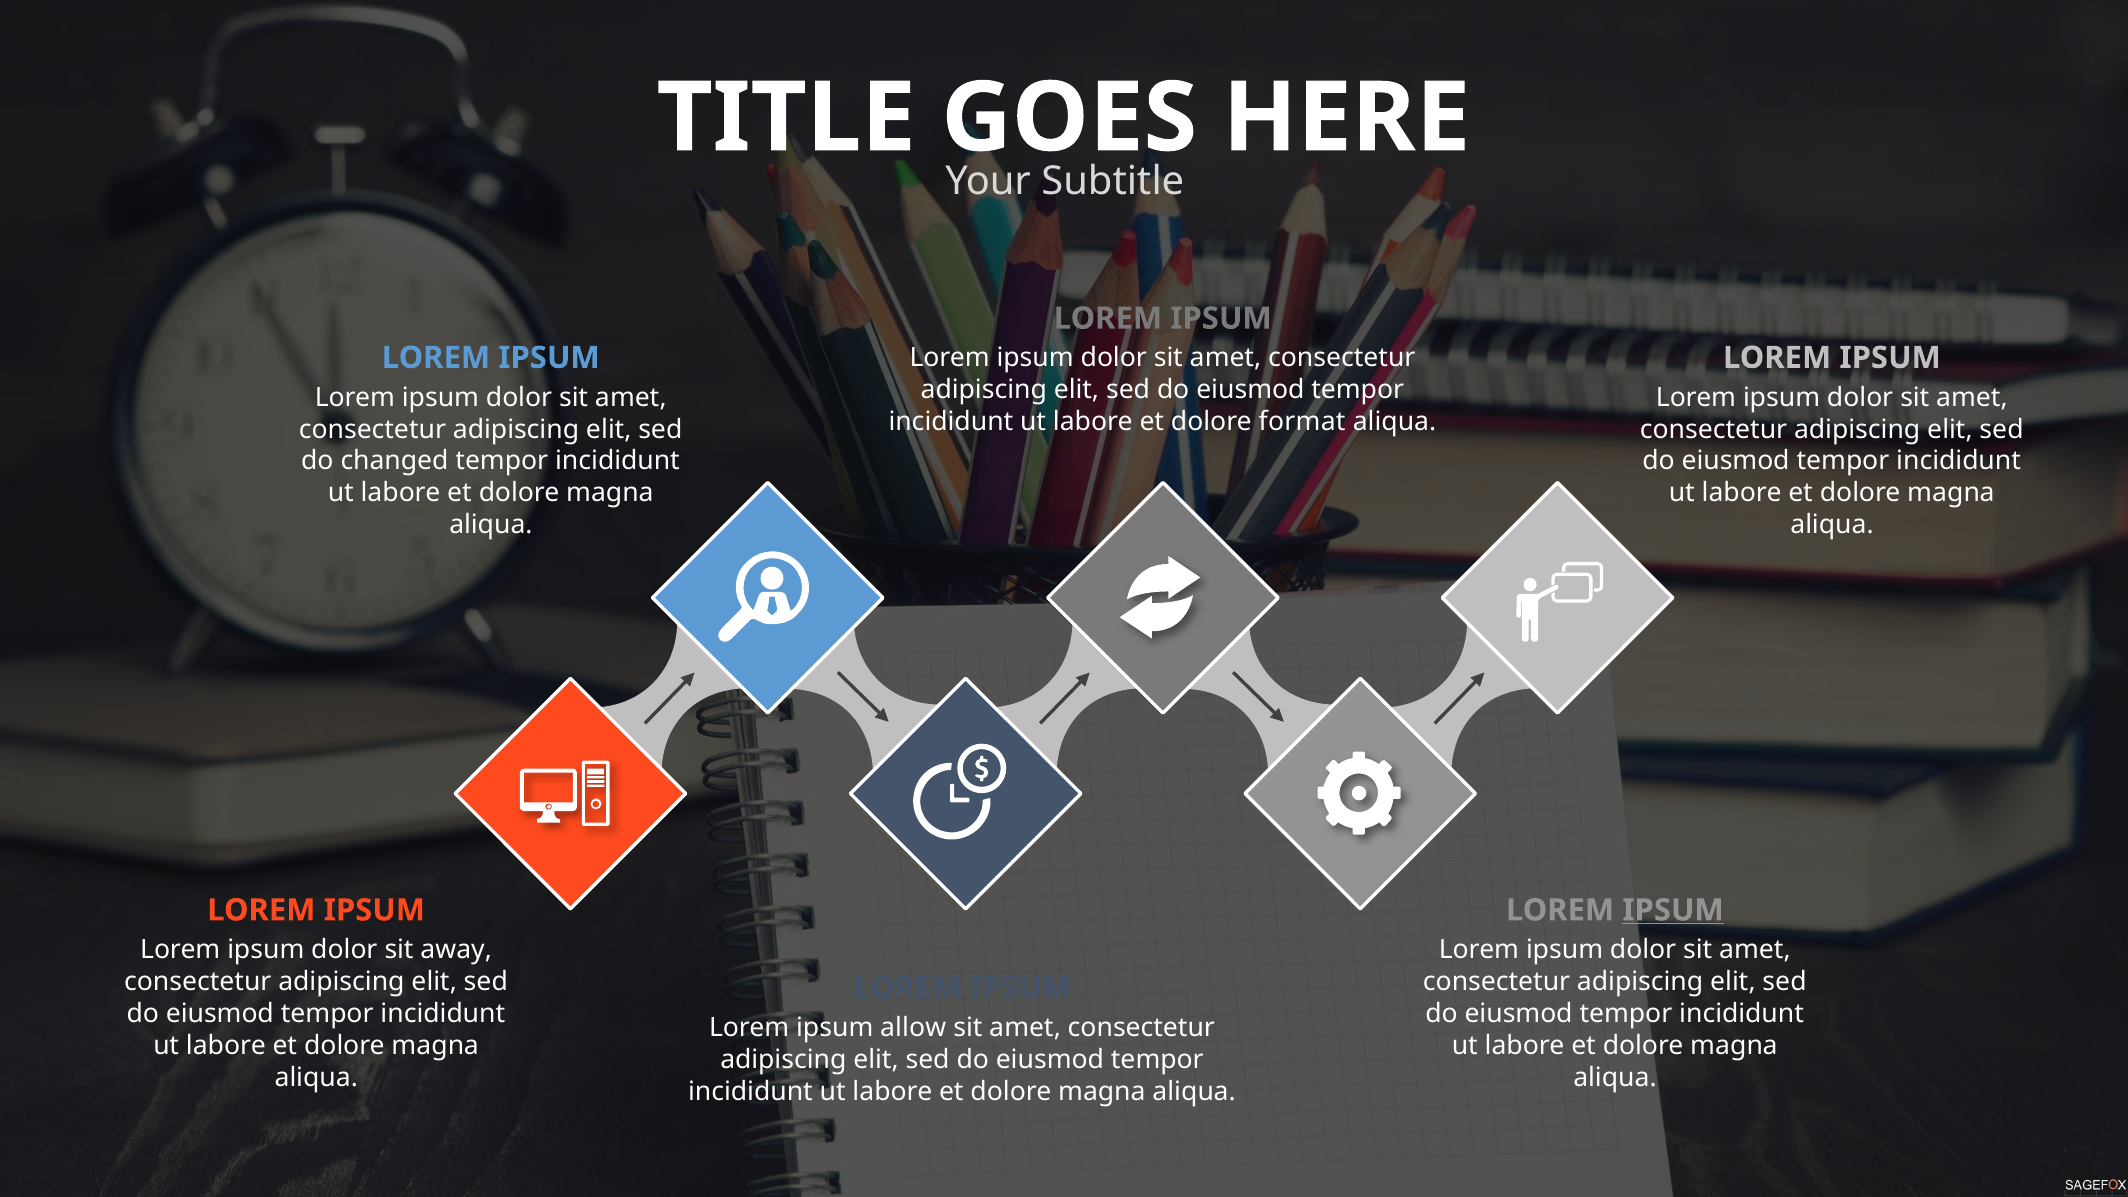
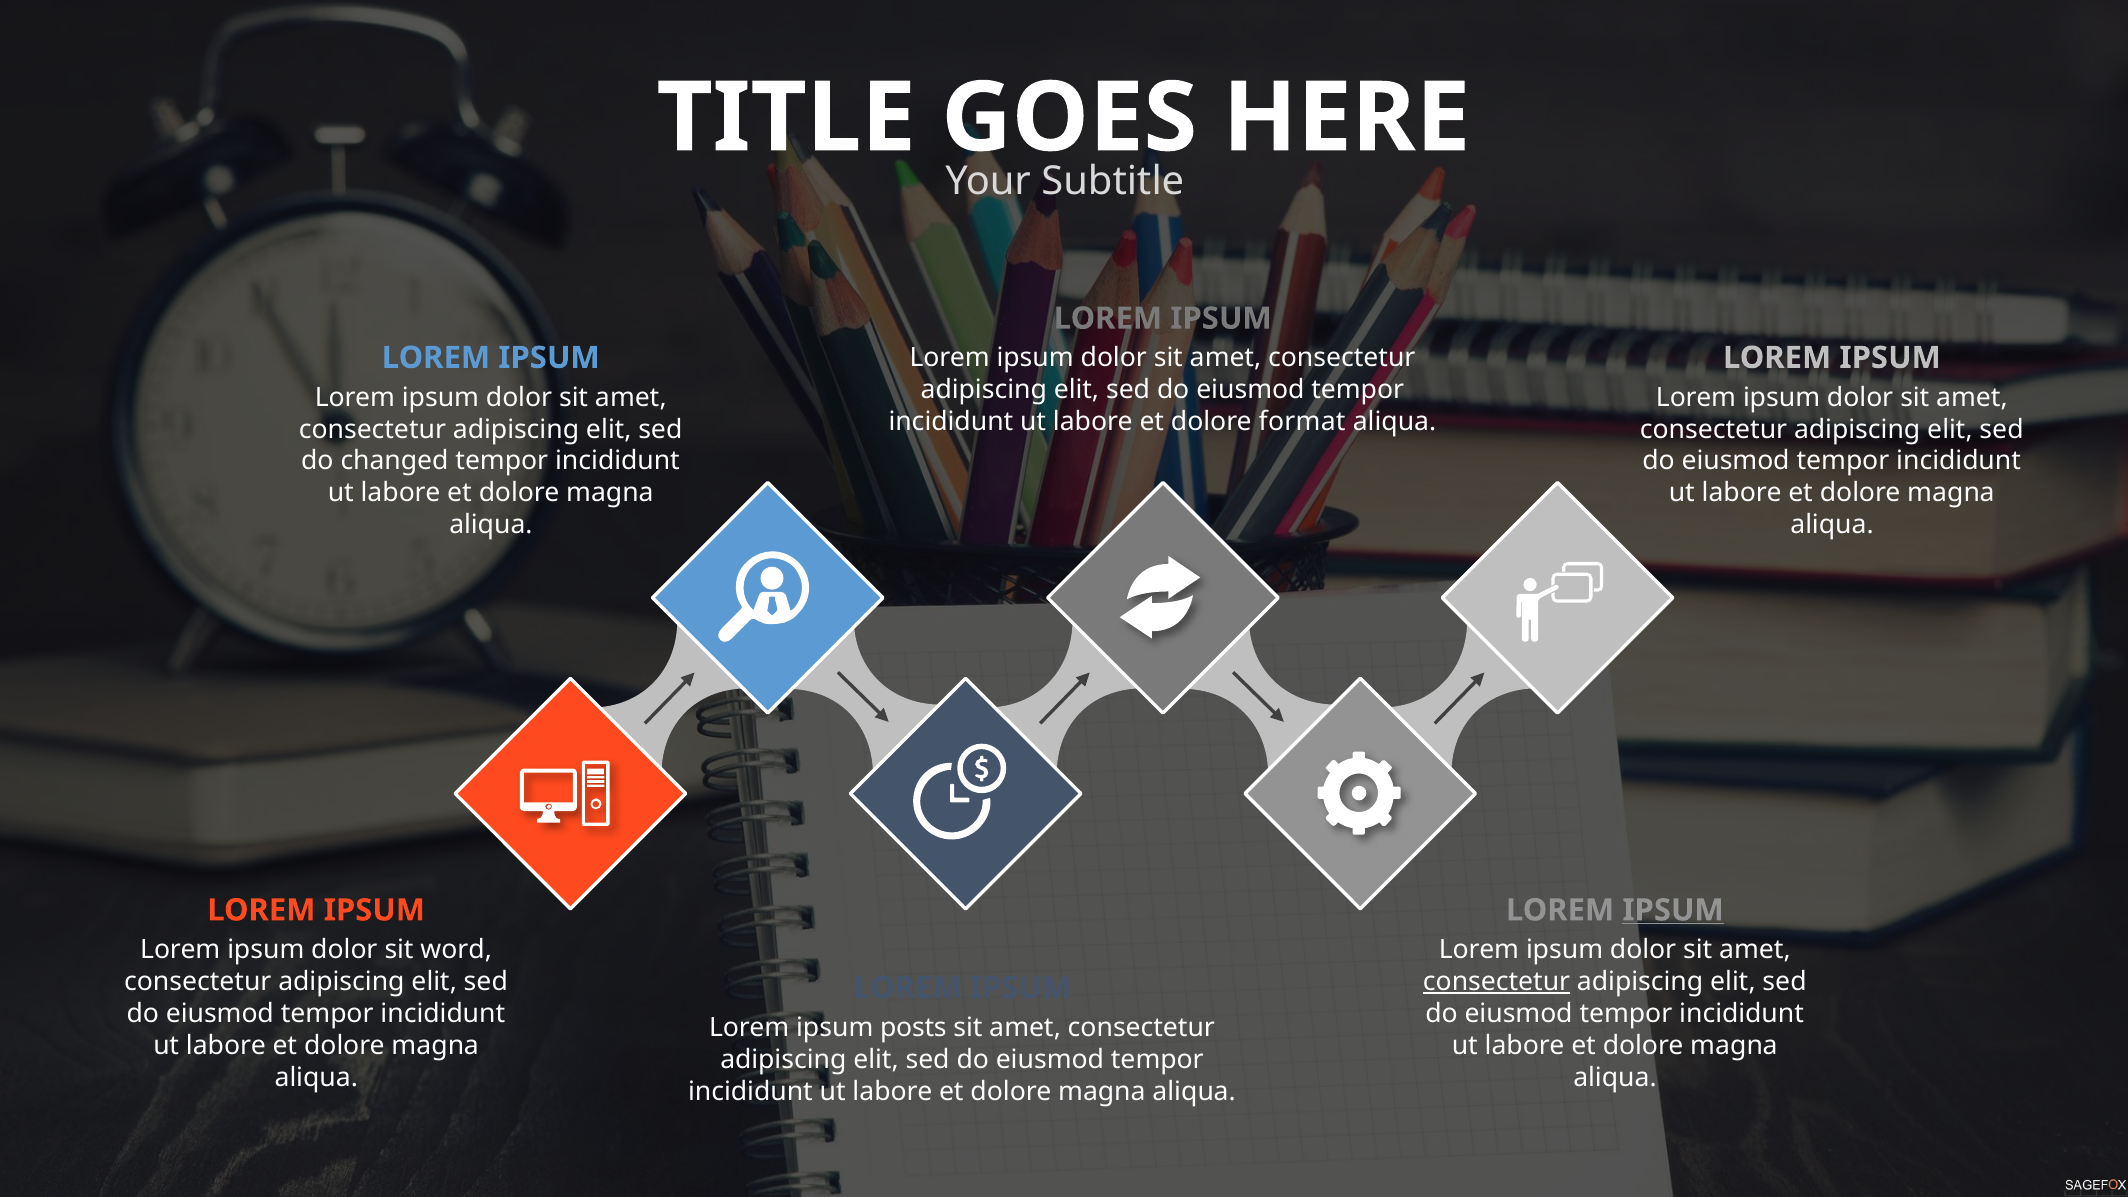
away: away -> word
consectetur at (1497, 982) underline: none -> present
allow: allow -> posts
